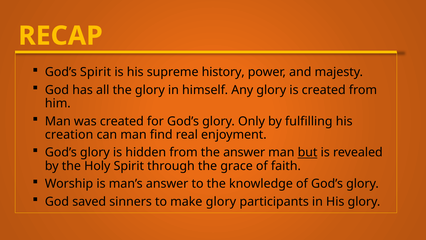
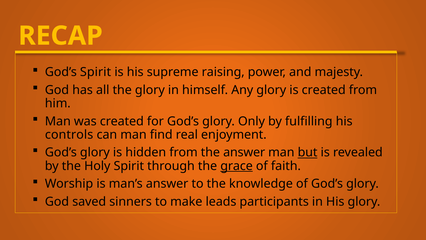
history: history -> raising
creation: creation -> controls
grace underline: none -> present
make glory: glory -> leads
